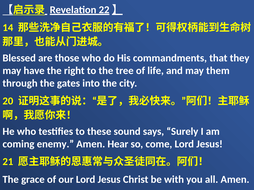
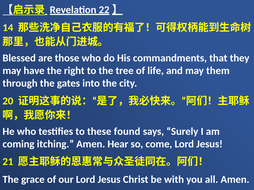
sound: sound -> found
enemy: enemy -> itching
